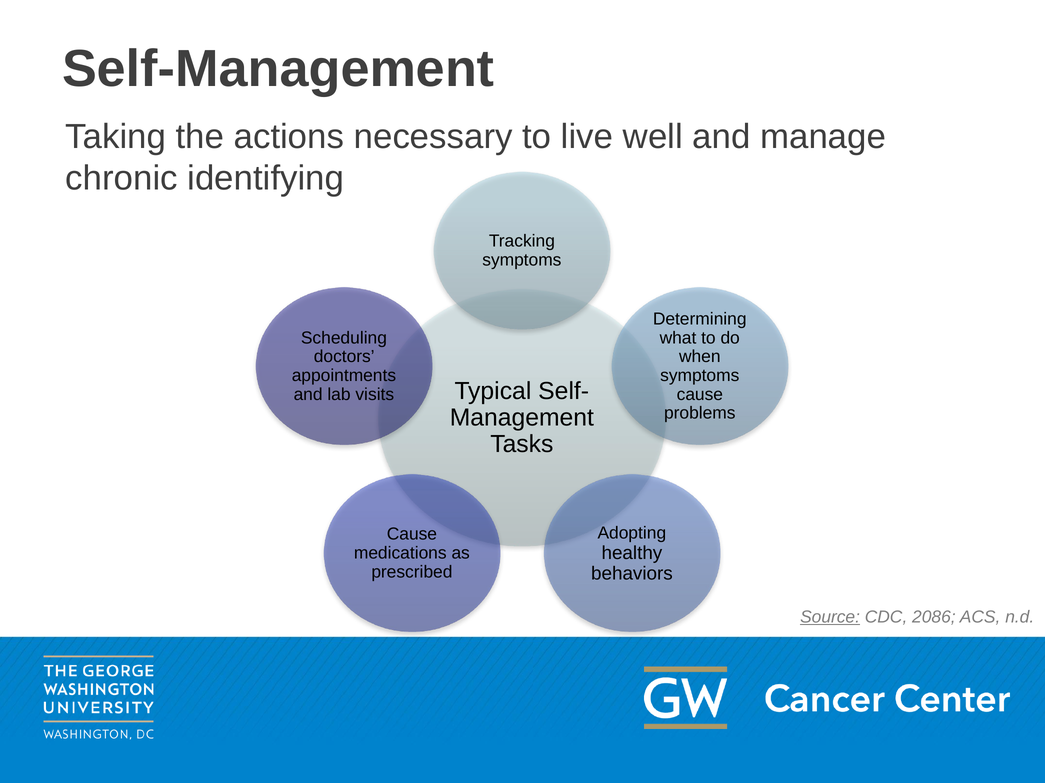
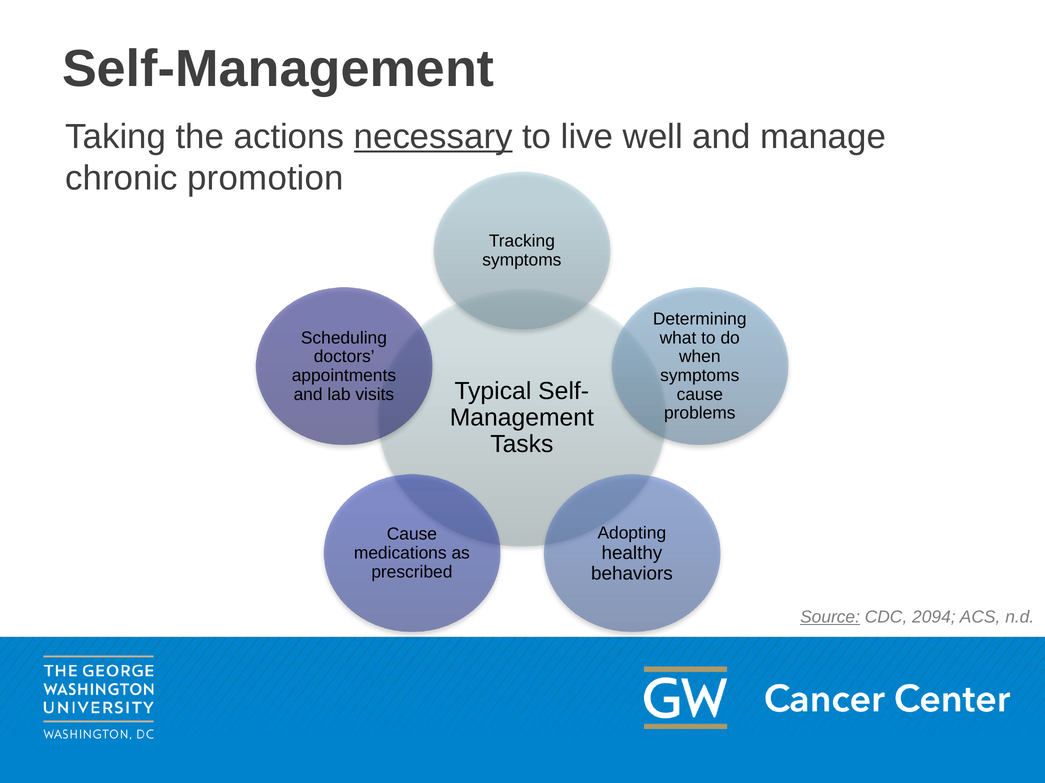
necessary underline: none -> present
identifying: identifying -> promotion
2086: 2086 -> 2094
